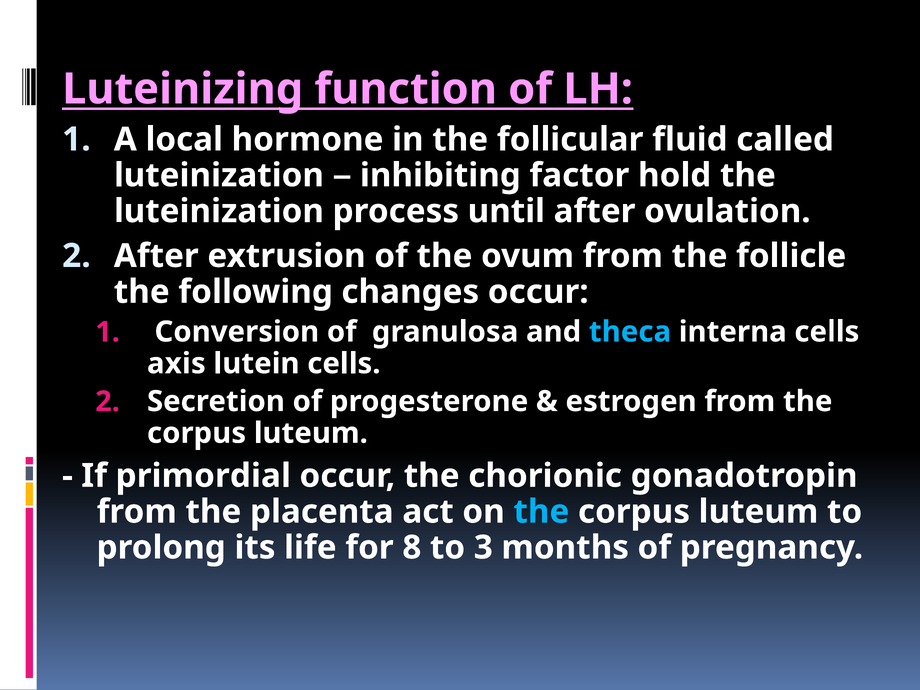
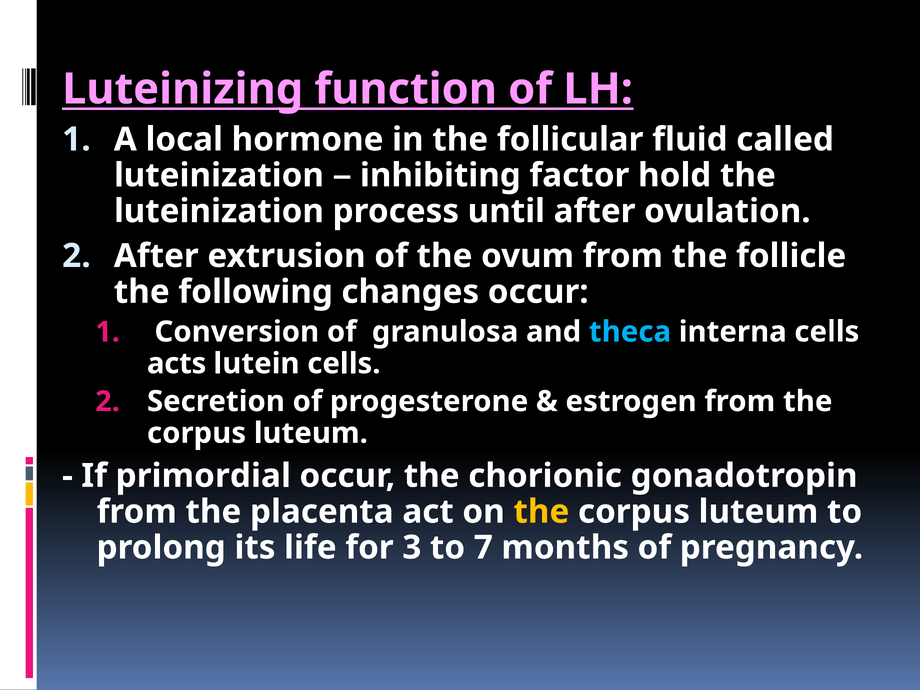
axis: axis -> acts
the at (541, 512) colour: light blue -> yellow
8: 8 -> 3
3: 3 -> 7
